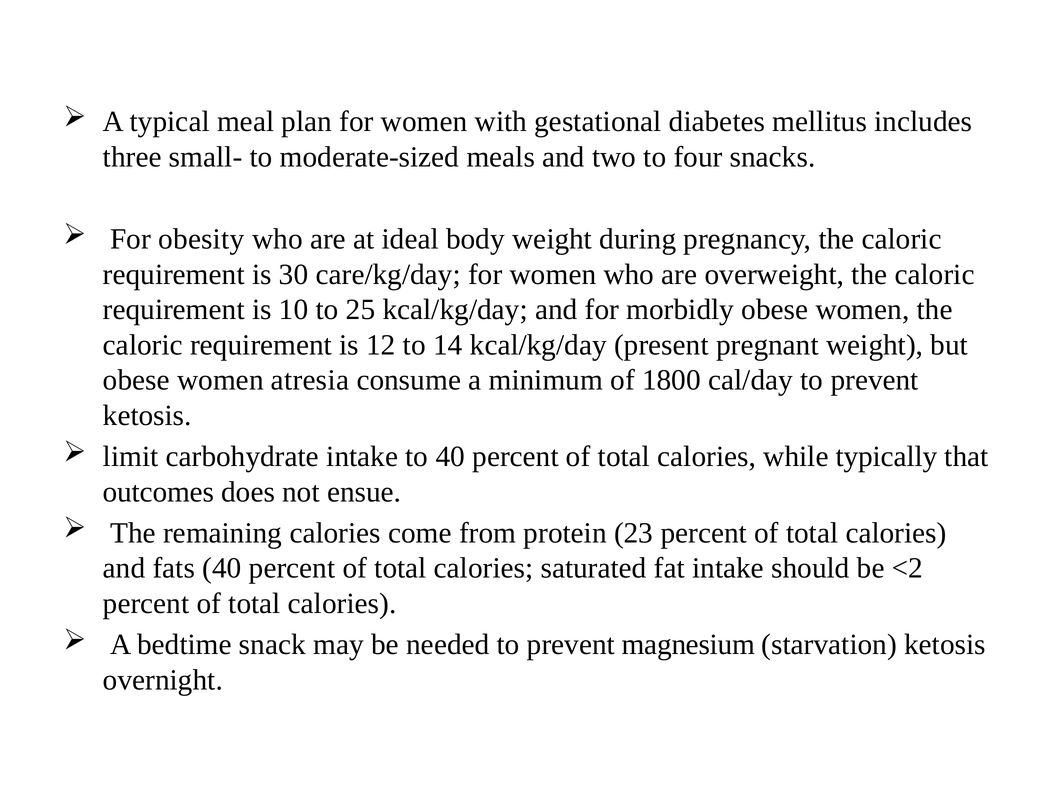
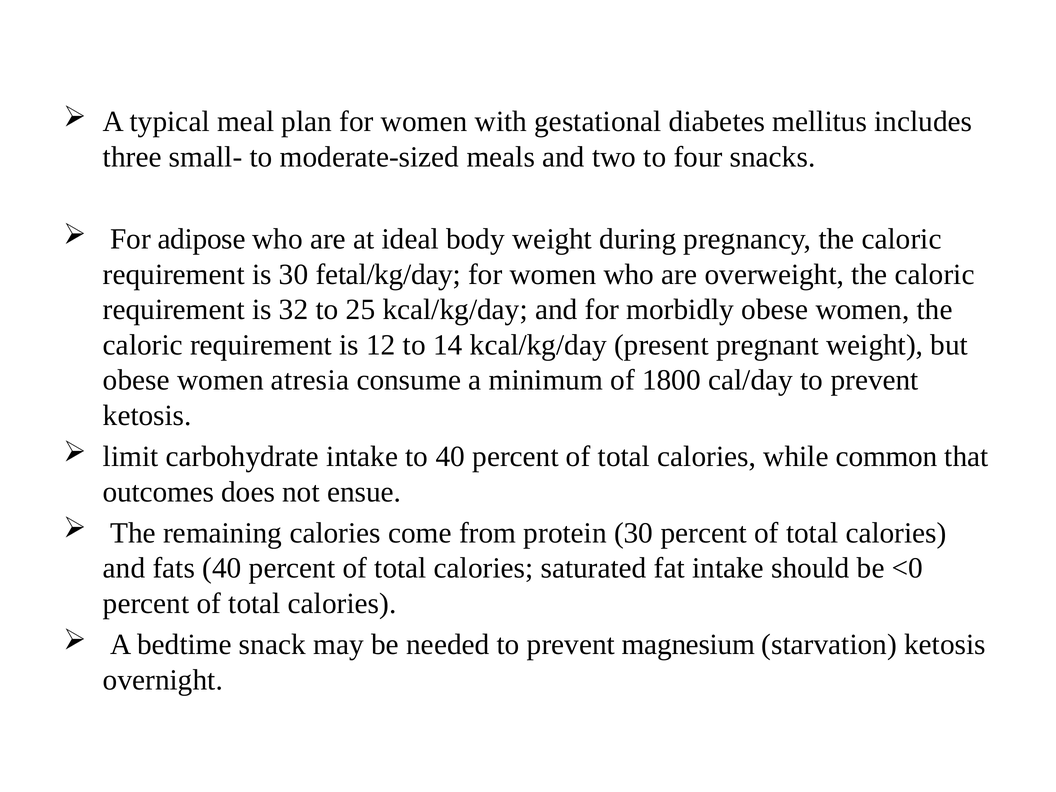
obesity: obesity -> adipose
care/kg/day: care/kg/day -> fetal/kg/day
10: 10 -> 32
typically: typically -> common
protein 23: 23 -> 30
<2: <2 -> <0
